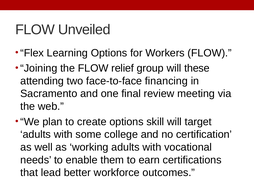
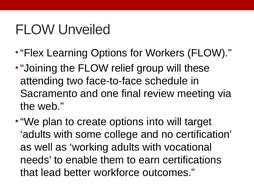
financing: financing -> schedule
skill: skill -> into
